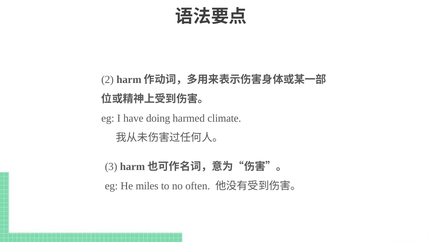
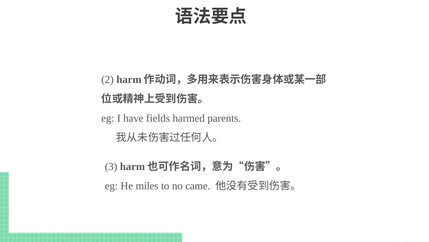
doing: doing -> fields
climate: climate -> parents
often: often -> came
